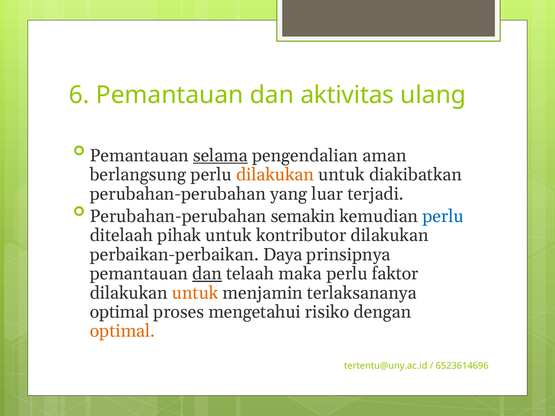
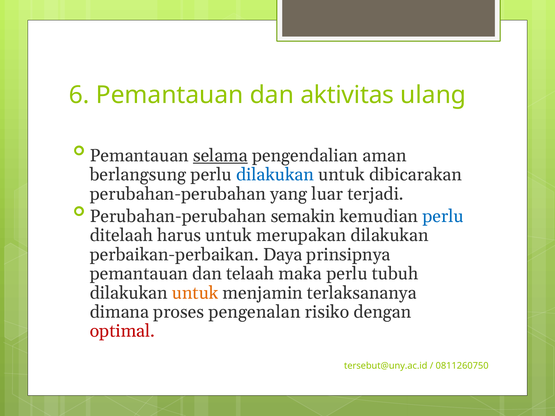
dilakukan at (275, 175) colour: orange -> blue
diakibatkan: diakibatkan -> dibicarakan
pihak: pihak -> harus
kontributor: kontributor -> merupakan
dan at (207, 274) underline: present -> none
faktor: faktor -> tubuh
optimal at (119, 312): optimal -> dimana
mengetahui: mengetahui -> pengenalan
optimal at (122, 331) colour: orange -> red
tertentu@uny.ac.id: tertentu@uny.ac.id -> tersebut@uny.ac.id
6523614696: 6523614696 -> 0811260750
